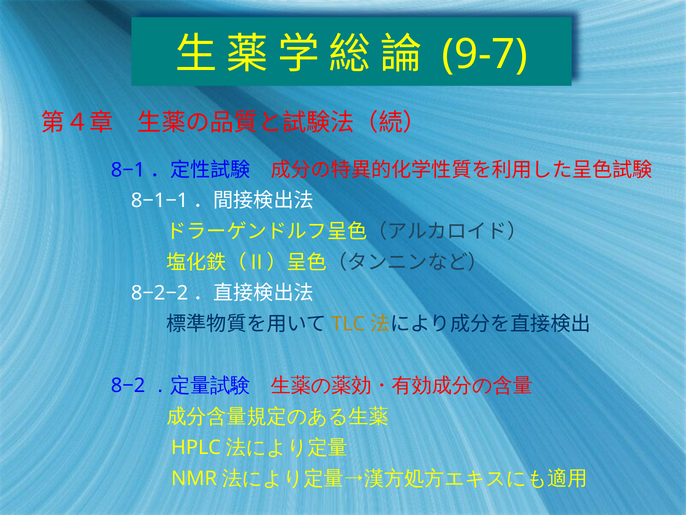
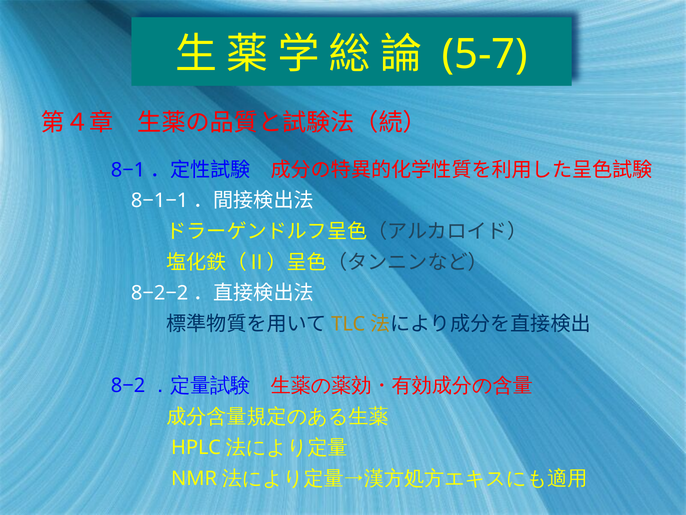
9-7: 9-7 -> 5-7
